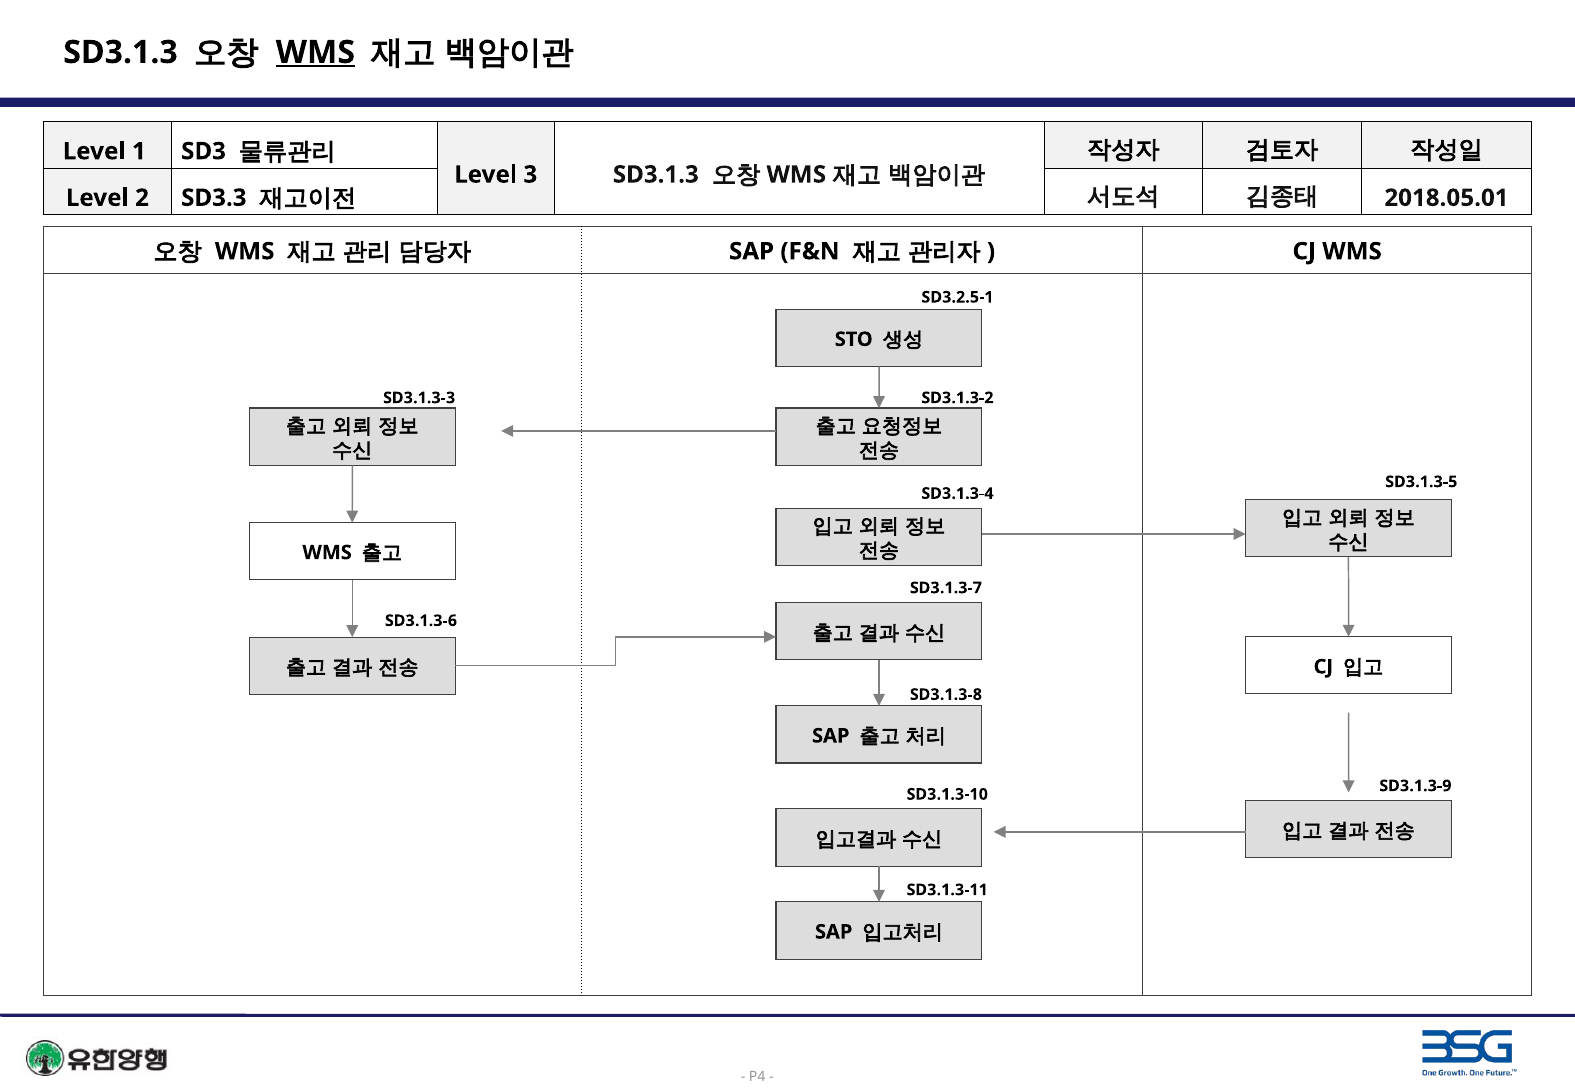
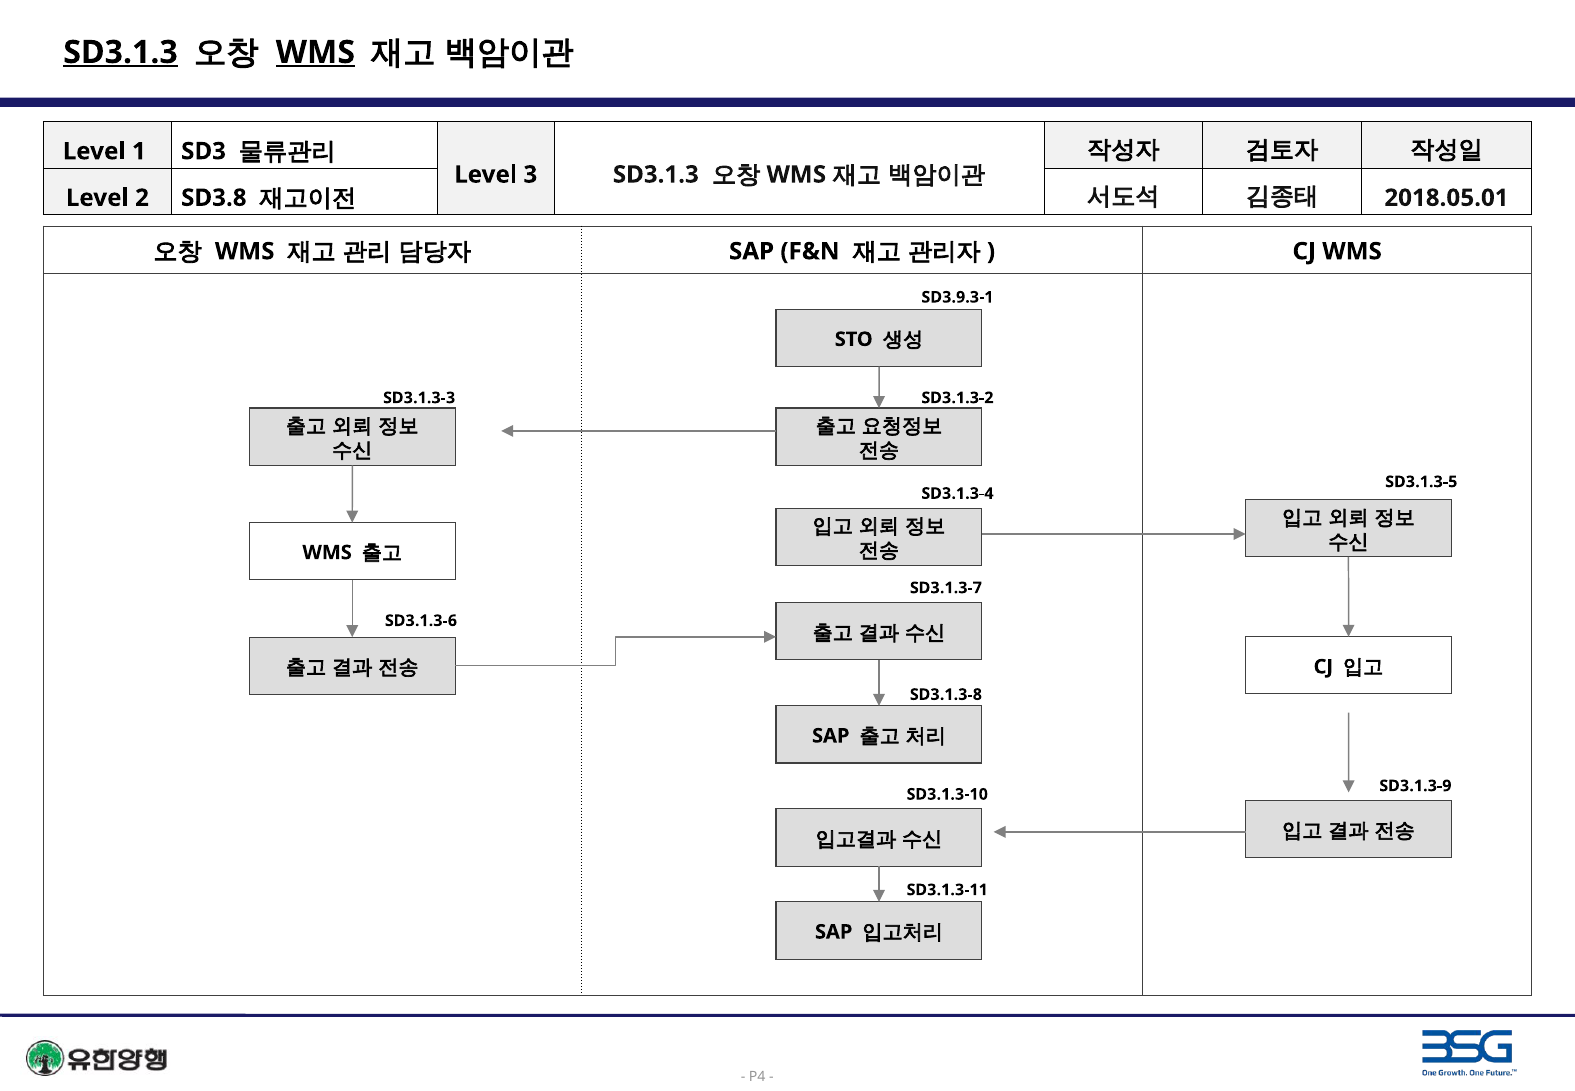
SD3.1.3 at (121, 52) underline: none -> present
SD3.3: SD3.3 -> SD3.8
SD3.2.5-1: SD3.2.5-1 -> SD3.9.3-1
